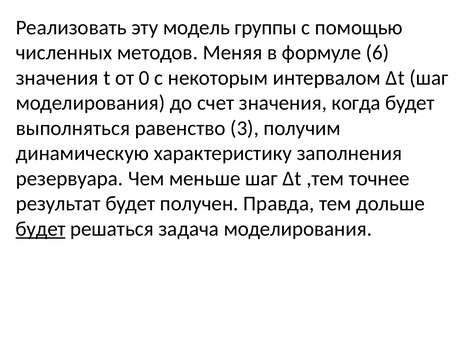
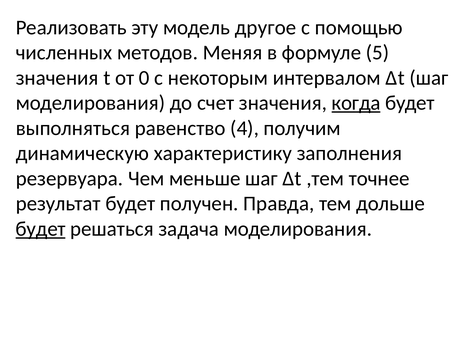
группы: группы -> другое
6: 6 -> 5
когда underline: none -> present
3: 3 -> 4
